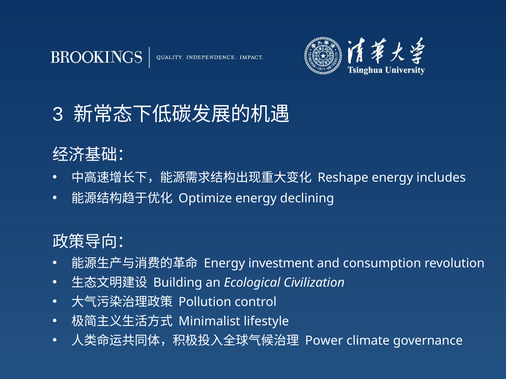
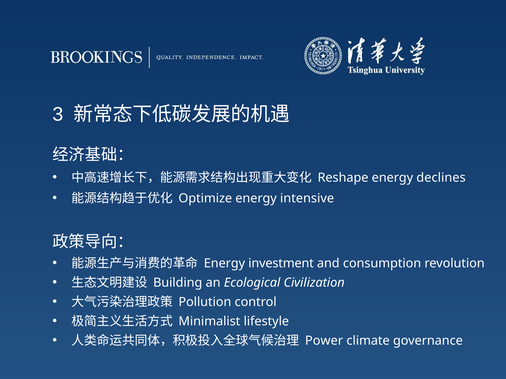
includes: includes -> declines
declining: declining -> intensive
